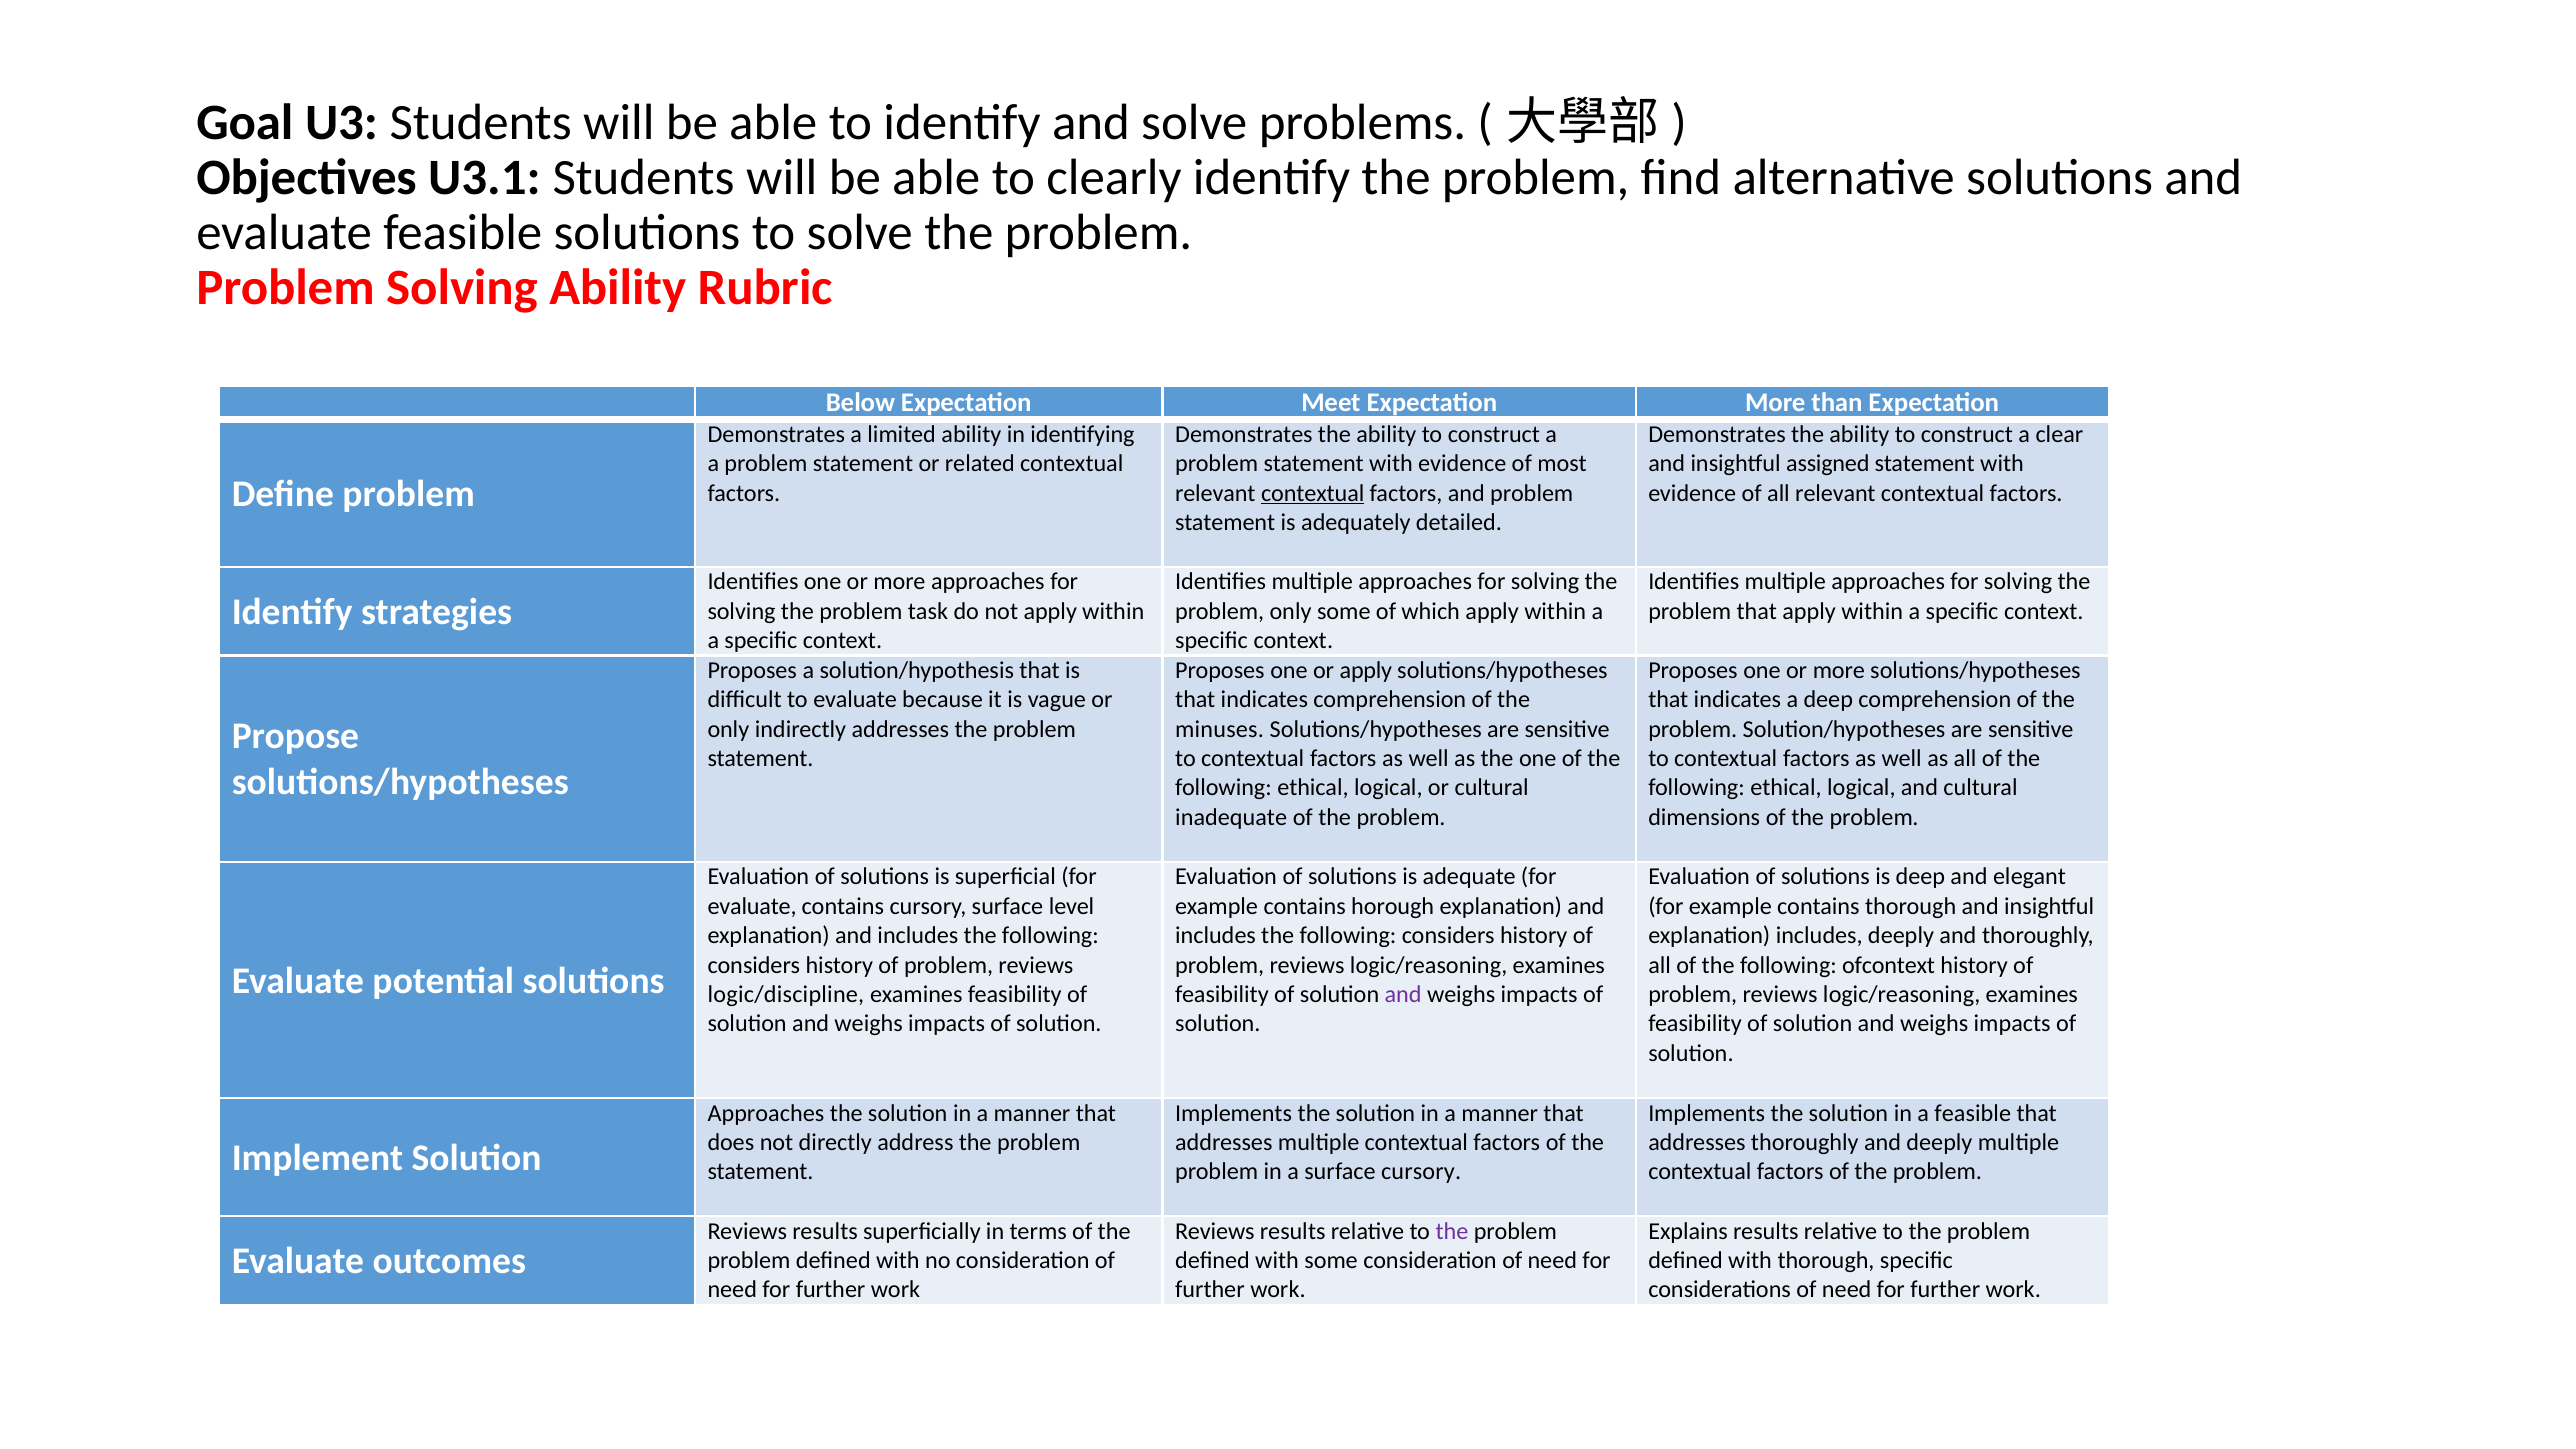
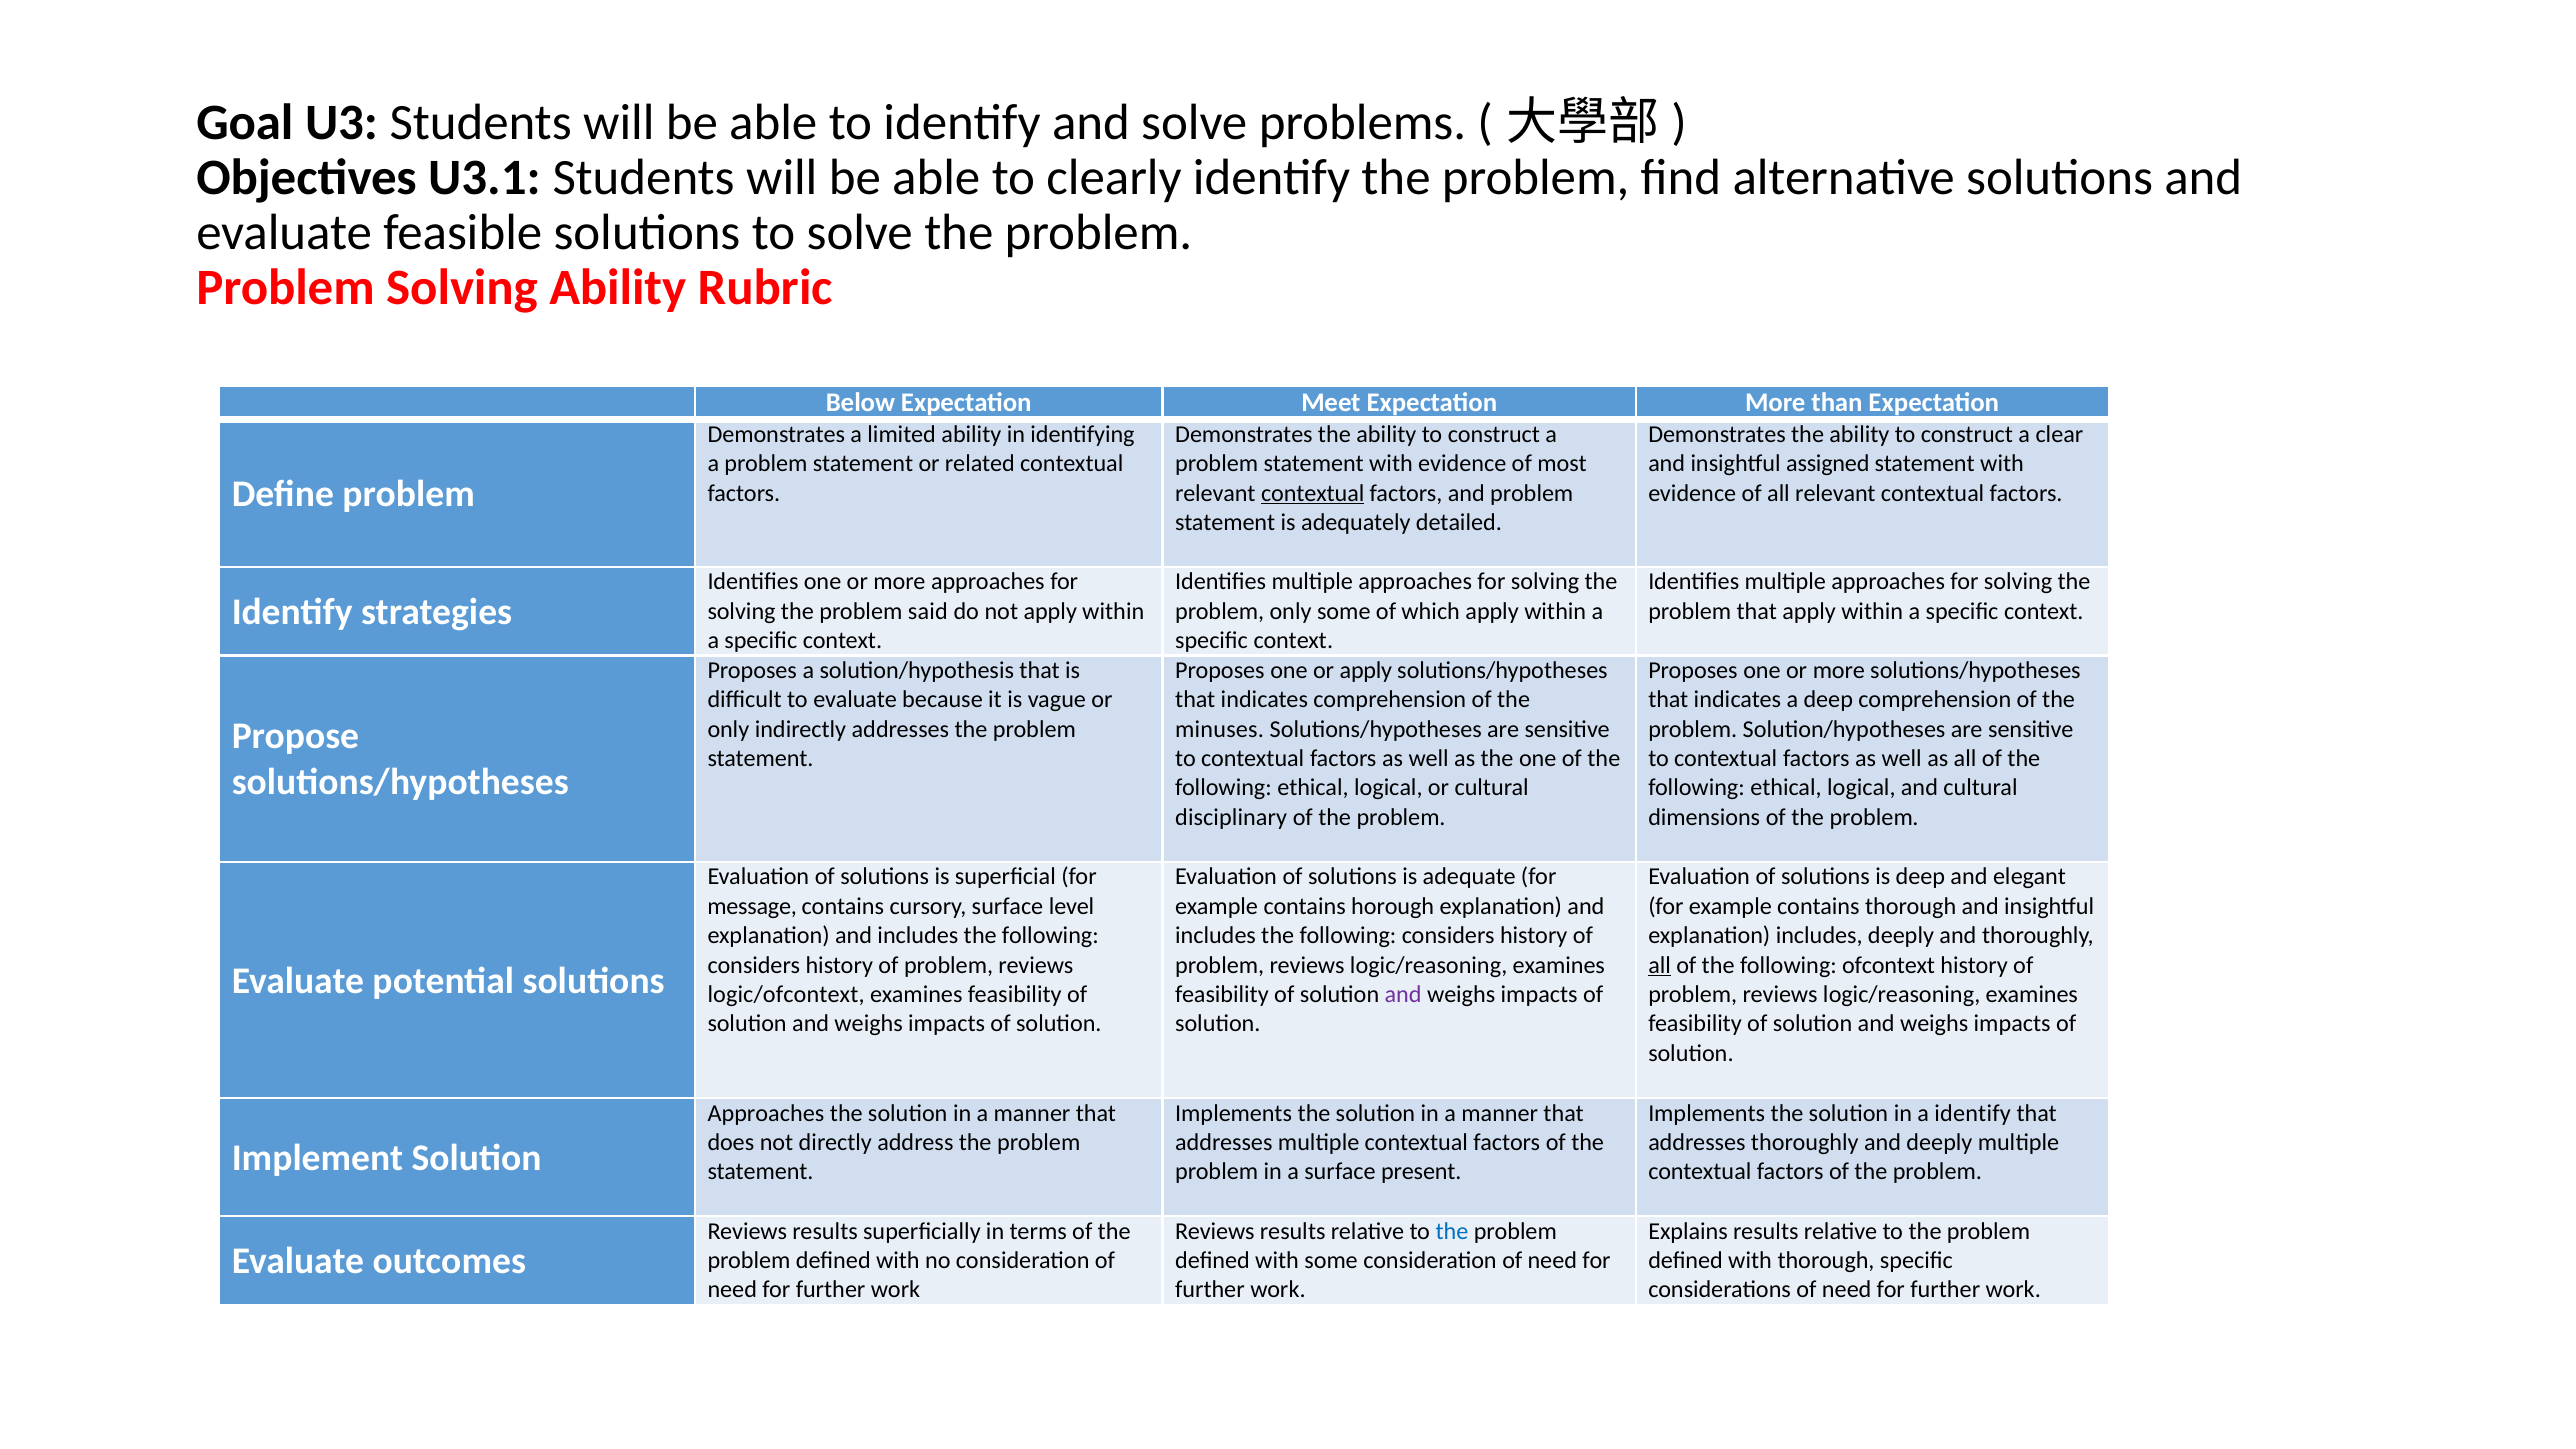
task: task -> said
inadequate: inadequate -> disciplinary
evaluate at (752, 906): evaluate -> message
all at (1660, 965) underline: none -> present
logic/discipline: logic/discipline -> logic/ofcontext
a feasible: feasible -> identify
surface cursory: cursory -> present
the at (1452, 1231) colour: purple -> blue
